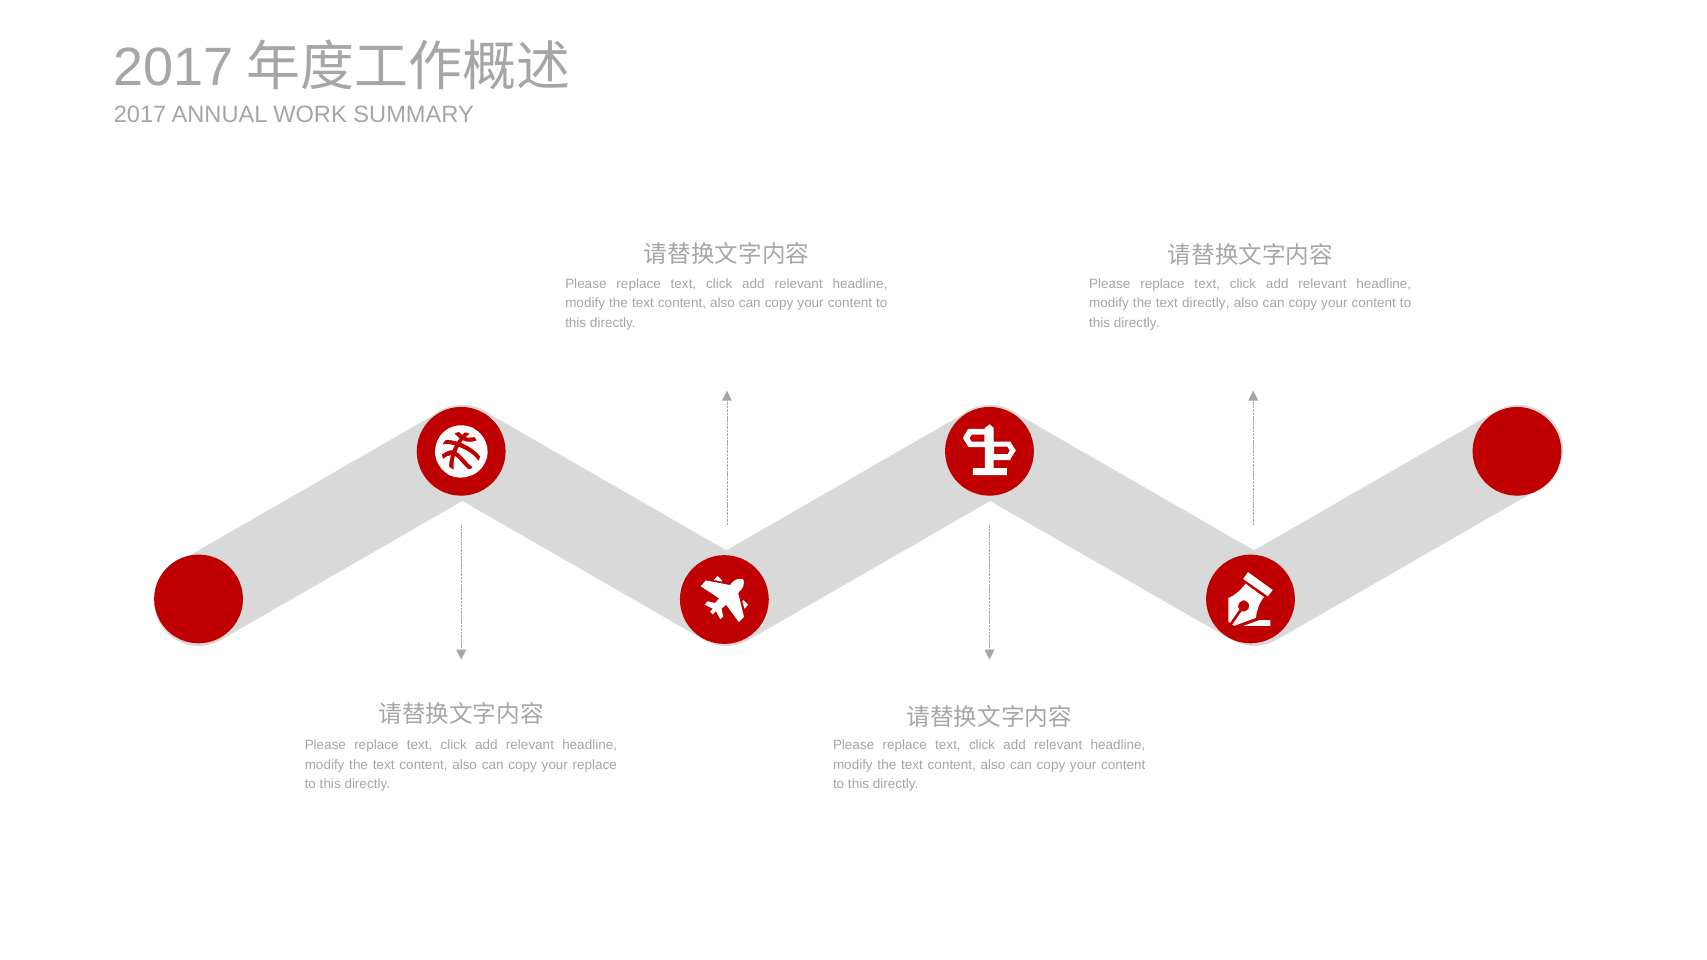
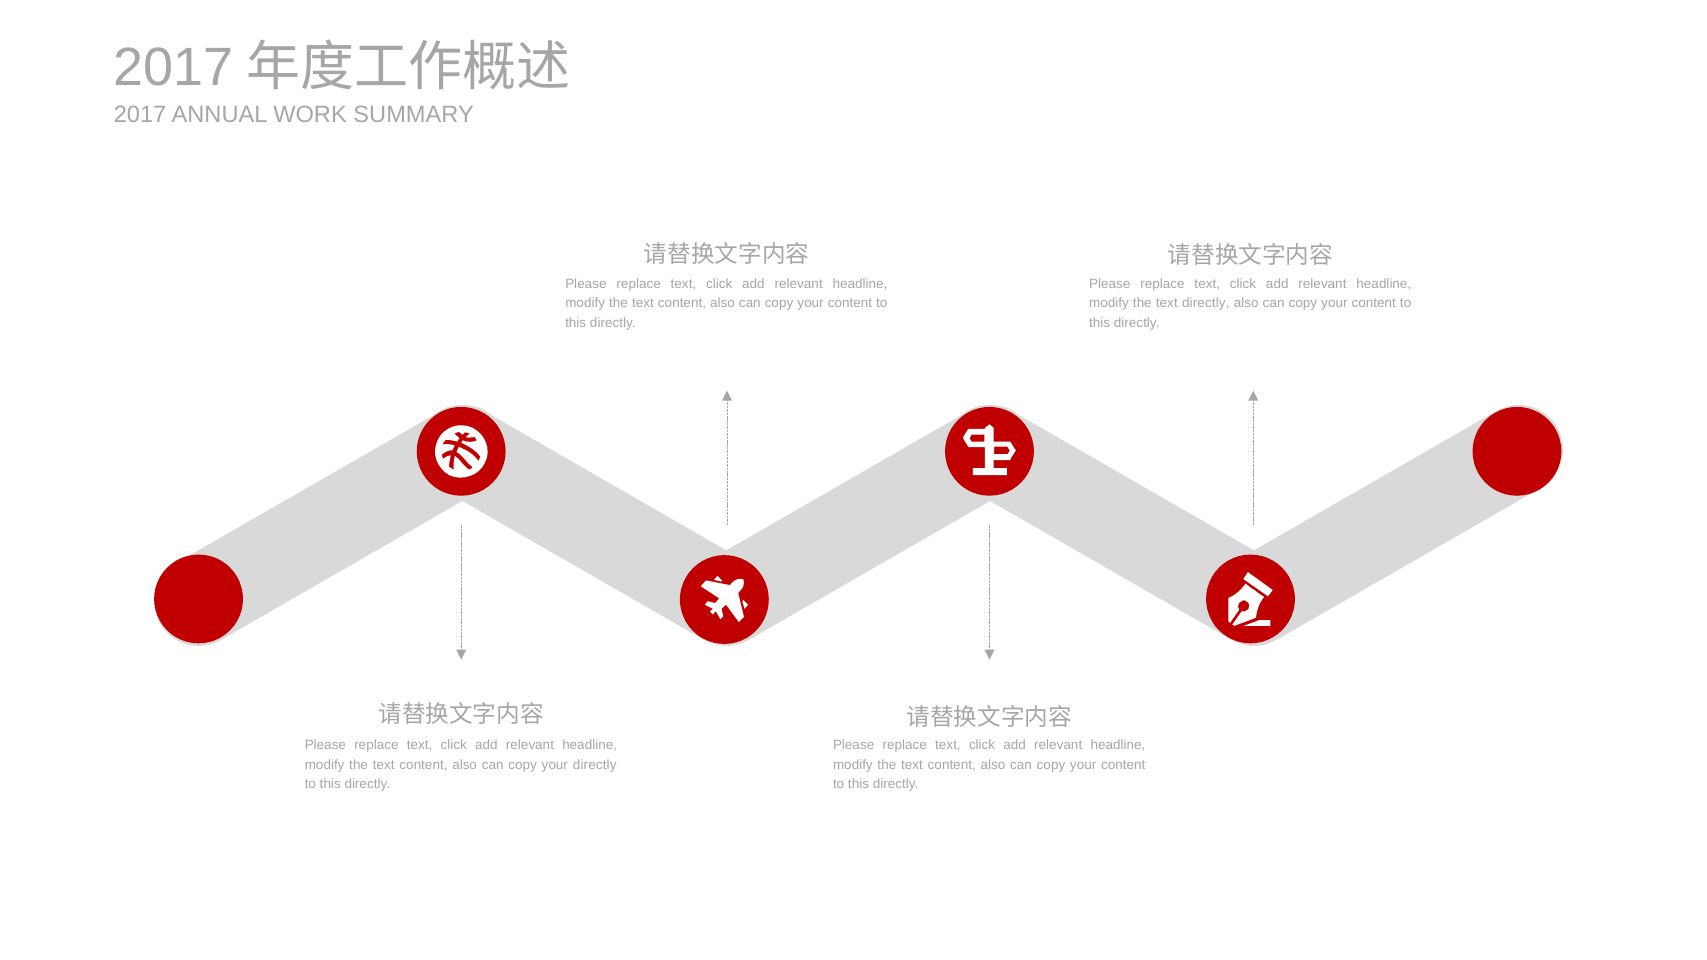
your replace: replace -> directly
